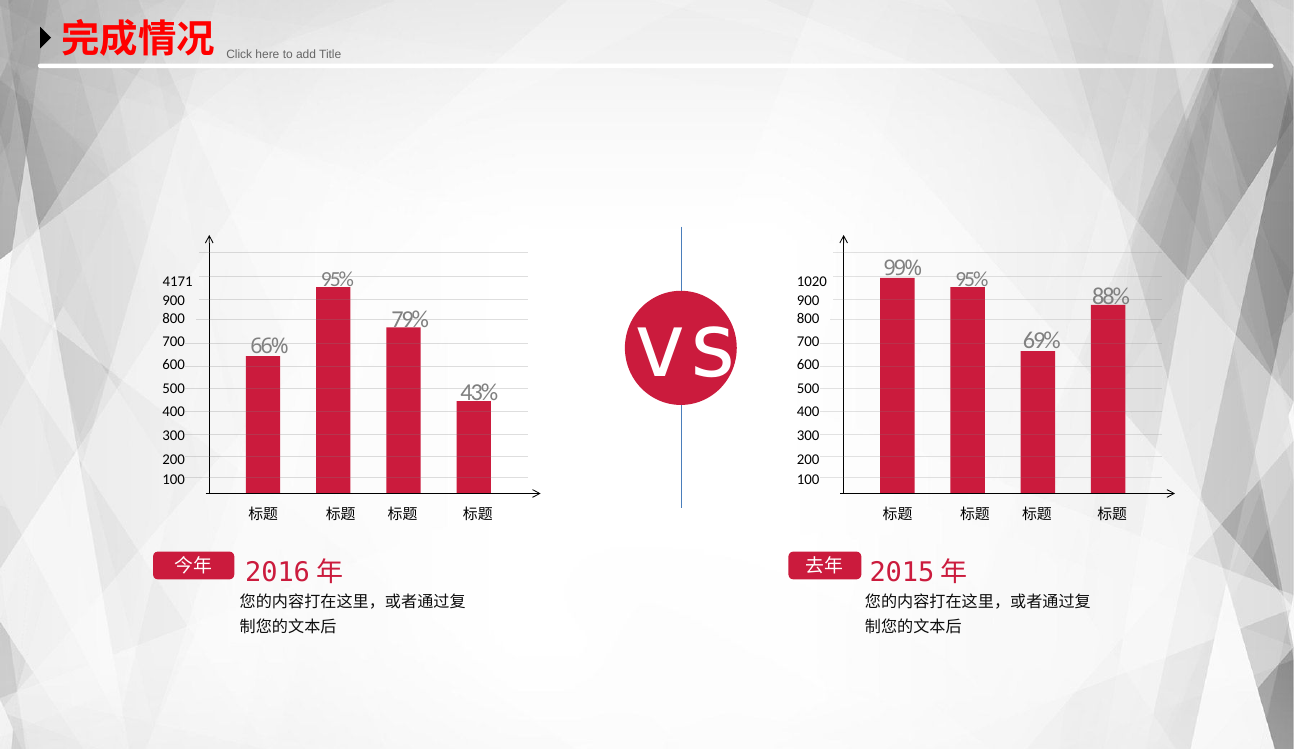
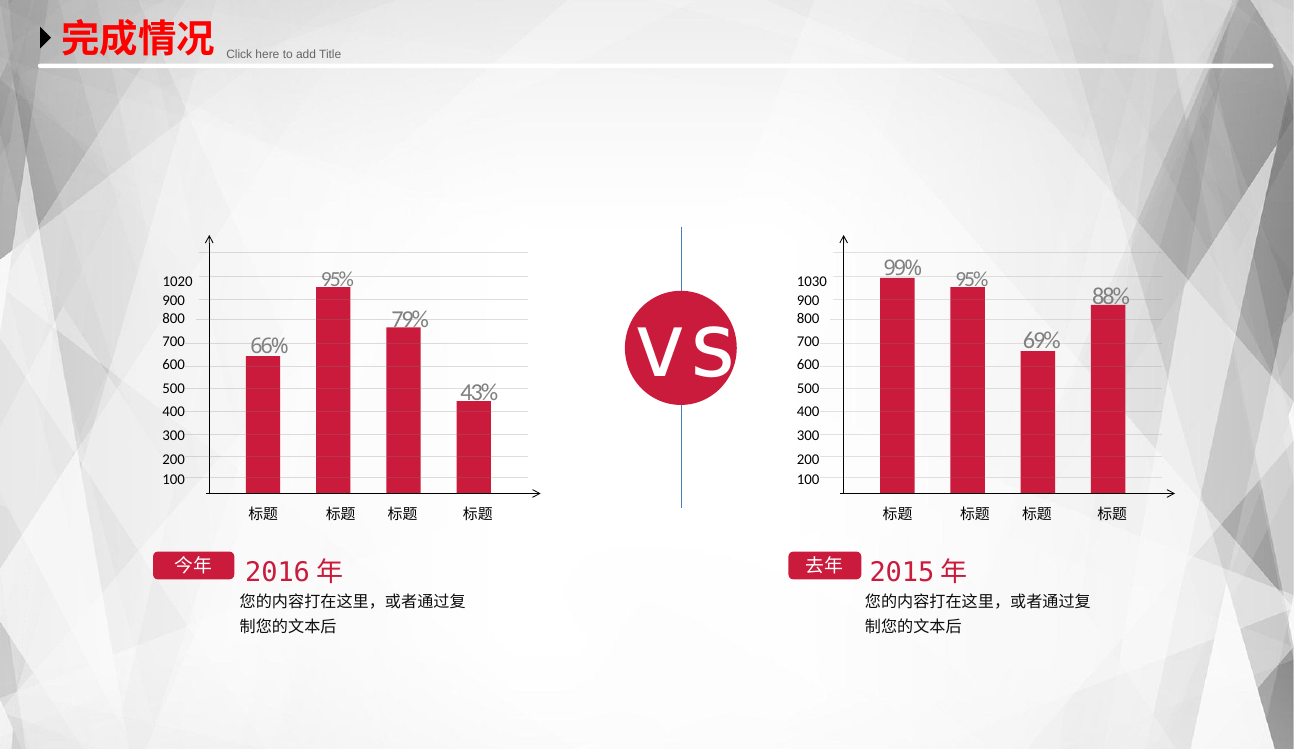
4171: 4171 -> 1020
1020: 1020 -> 1030
